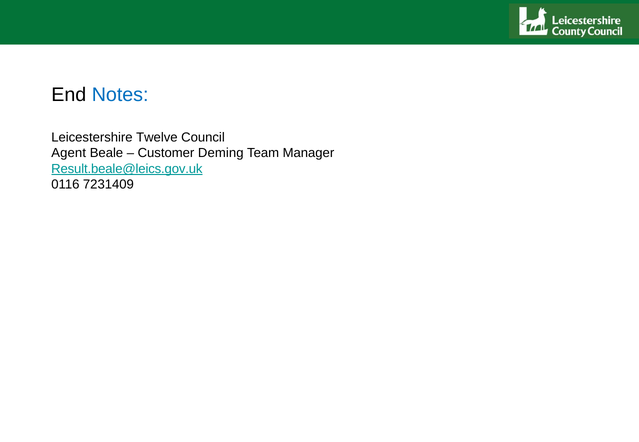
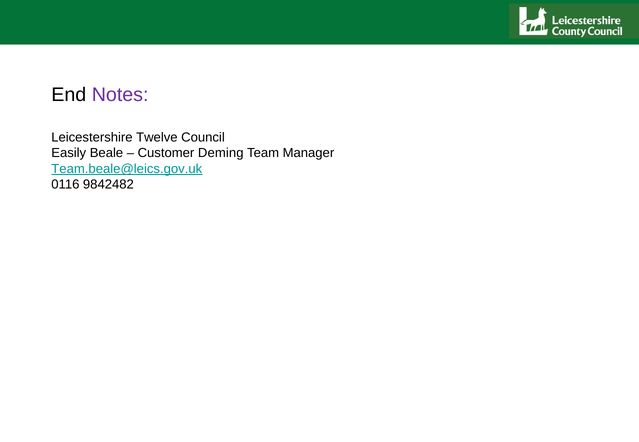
Notes colour: blue -> purple
Agent: Agent -> Easily
Result.beale@leics.gov.uk: Result.beale@leics.gov.uk -> Team.beale@leics.gov.uk
7231409: 7231409 -> 9842482
